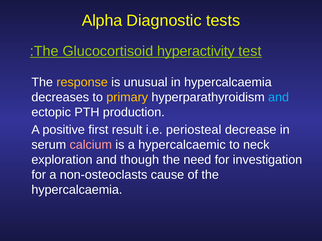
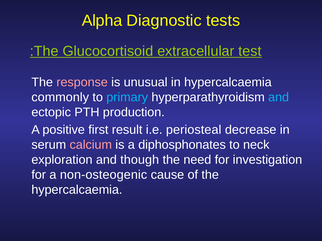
hyperactivity: hyperactivity -> extracellular
response colour: yellow -> pink
decreases: decreases -> commonly
primary colour: yellow -> light blue
hypercalcaemic: hypercalcaemic -> diphosphonates
non-osteoclasts: non-osteoclasts -> non-osteogenic
